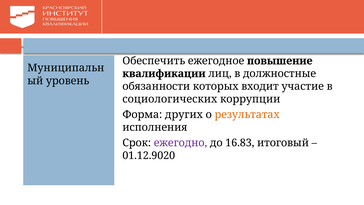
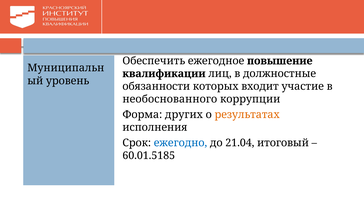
социологических: социологических -> необоснованного
ежегодно colour: purple -> blue
16.83: 16.83 -> 21.04
01.12.9020: 01.12.9020 -> 60.01.5185
